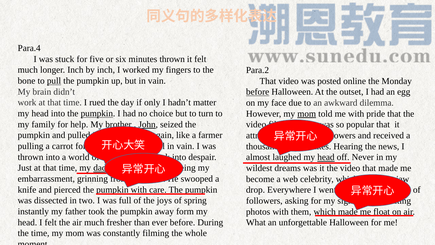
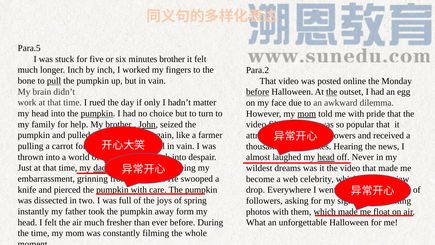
Para.4: Para.4 -> Para.5
minutes thrown: thrown -> brother
the at (332, 92) underline: none -> present
